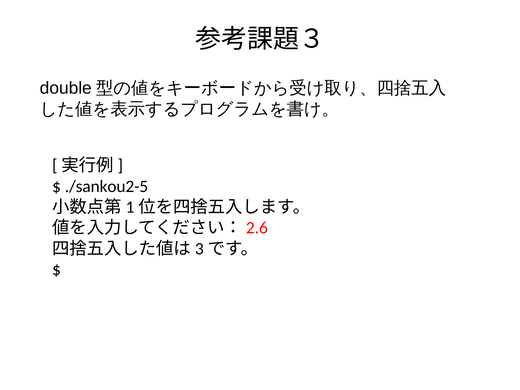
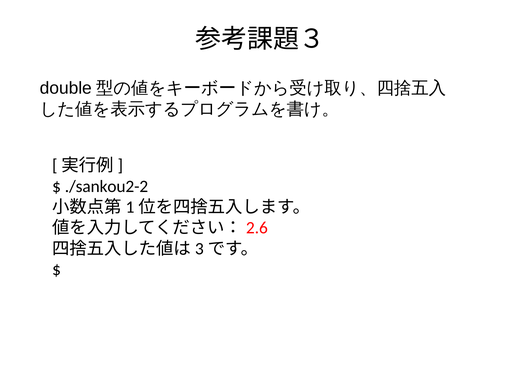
./sankou2-5: ./sankou2-5 -> ./sankou2-2
